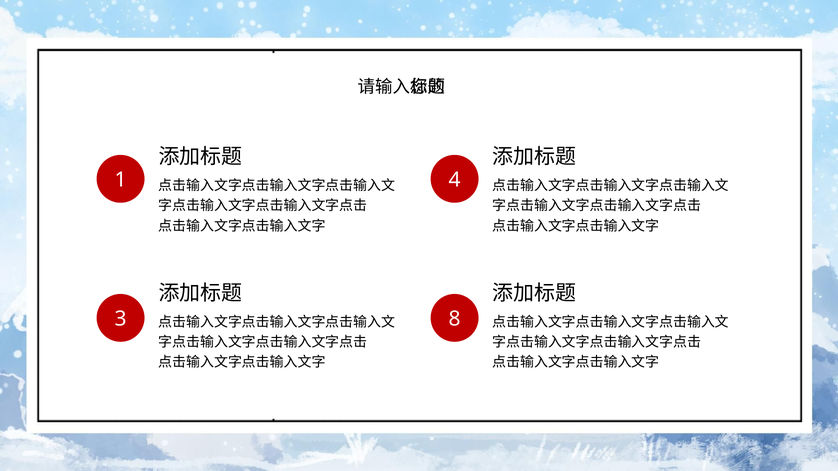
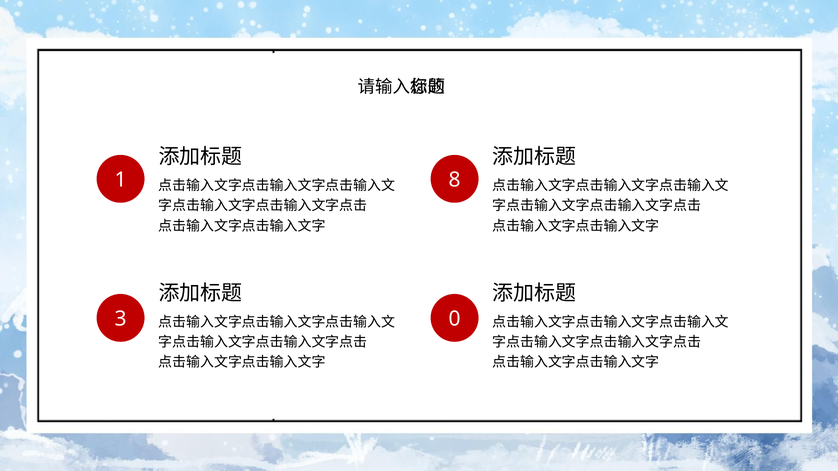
4: 4 -> 8
8: 8 -> 0
